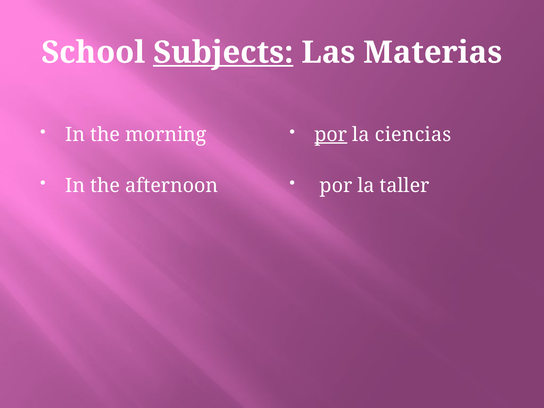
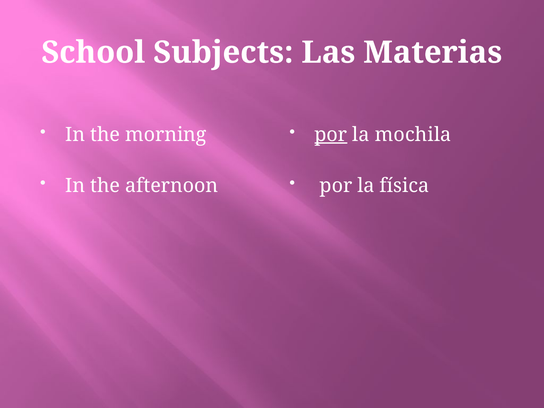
Subjects underline: present -> none
ciencias: ciencias -> mochila
taller: taller -> física
